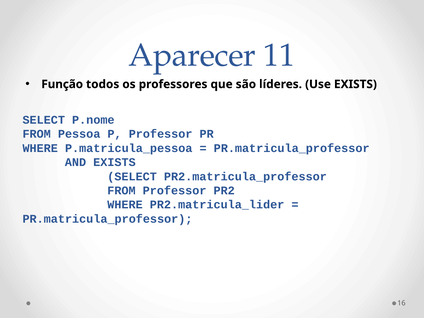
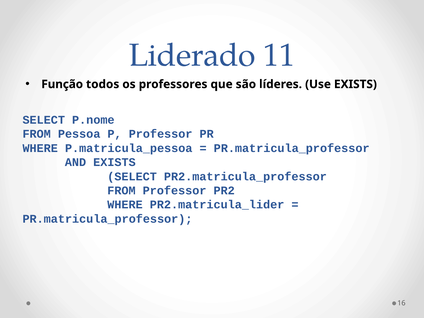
Aparecer: Aparecer -> Liderado
